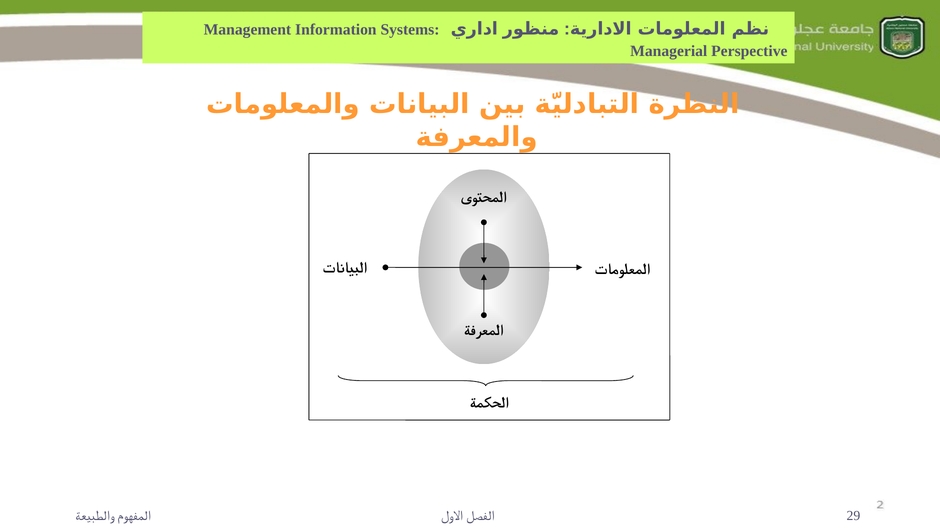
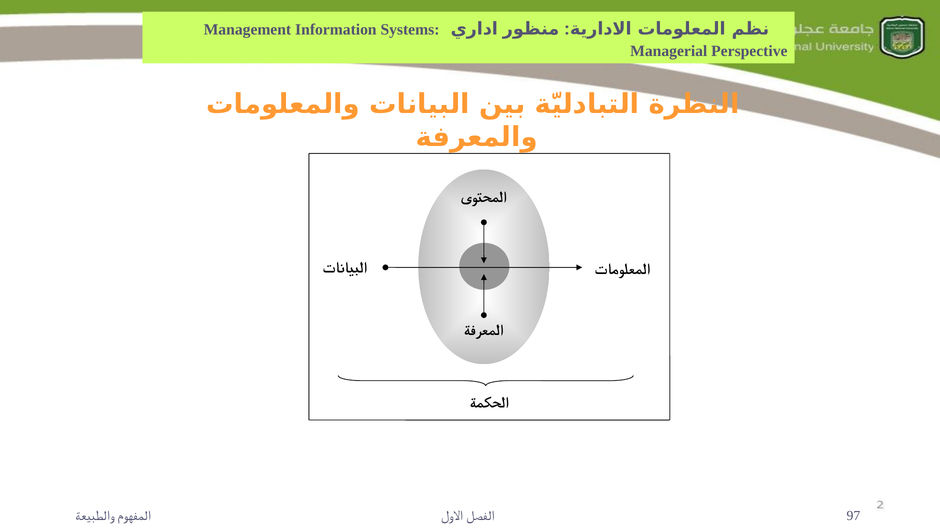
29: 29 -> 97
